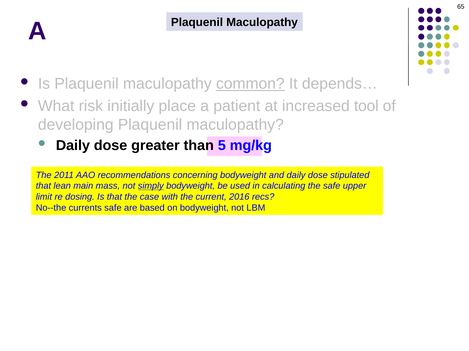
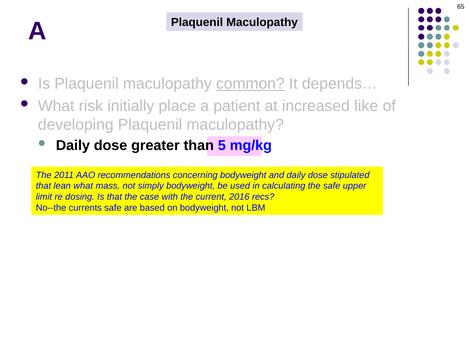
tool: tool -> like
lean main: main -> what
simply underline: present -> none
